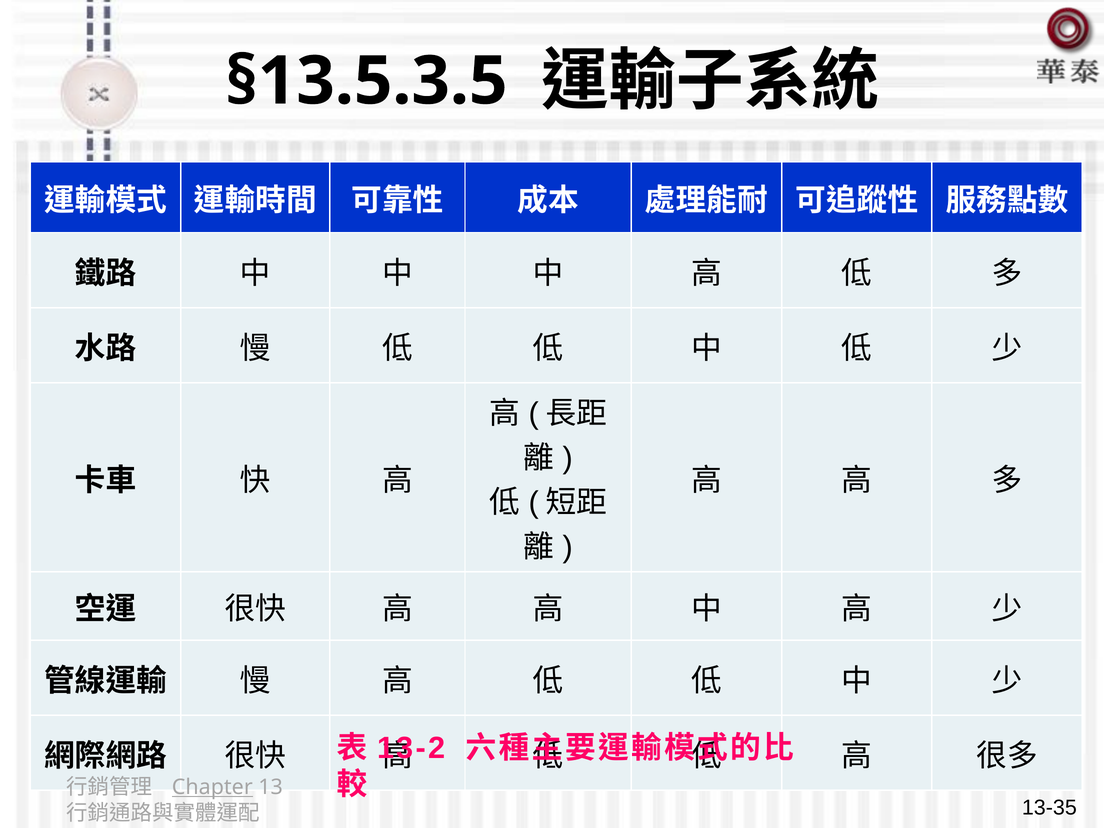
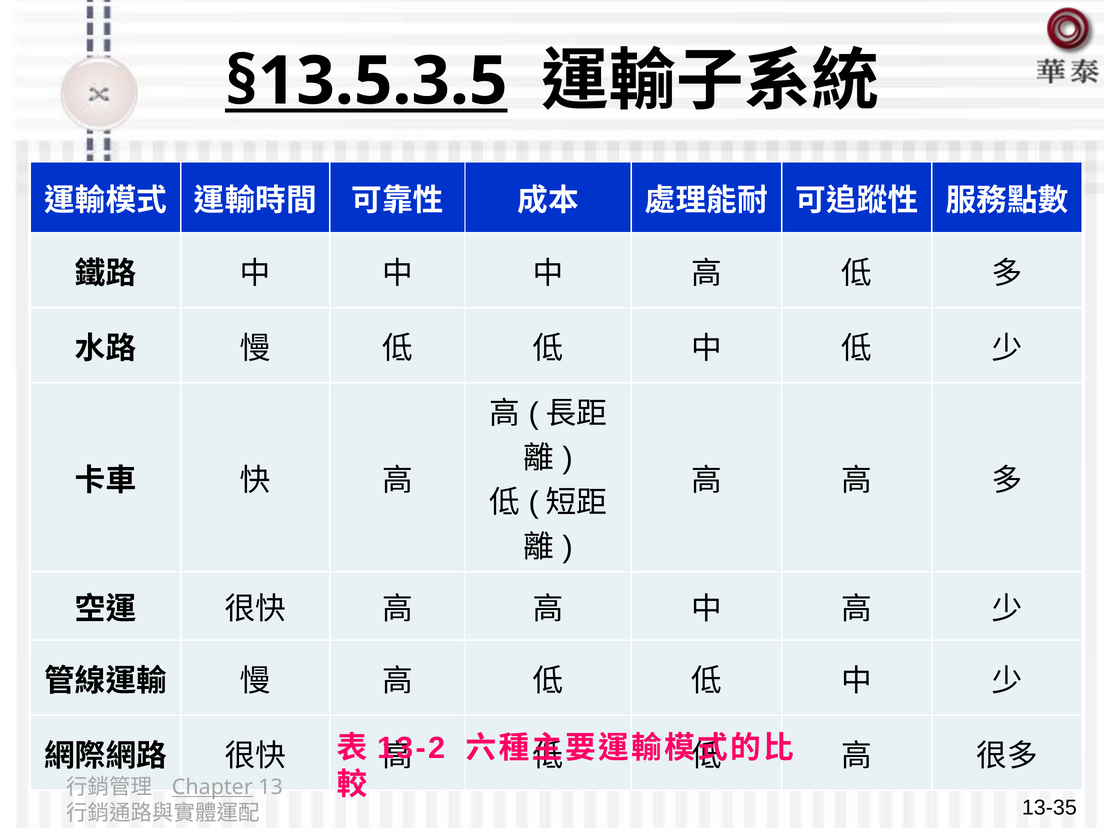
§13.5.3.5 underline: none -> present
